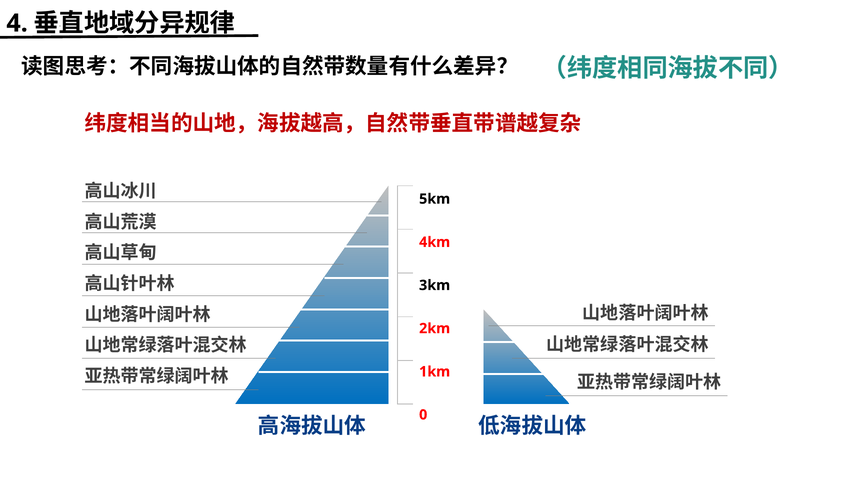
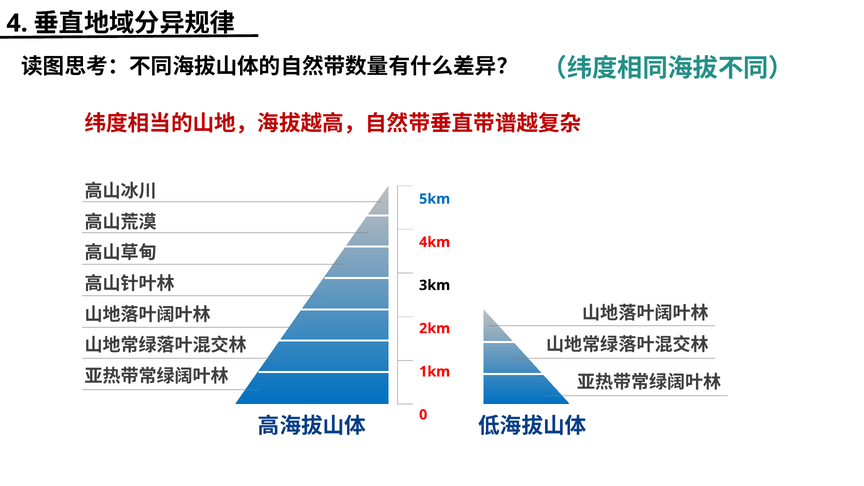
5km colour: black -> blue
